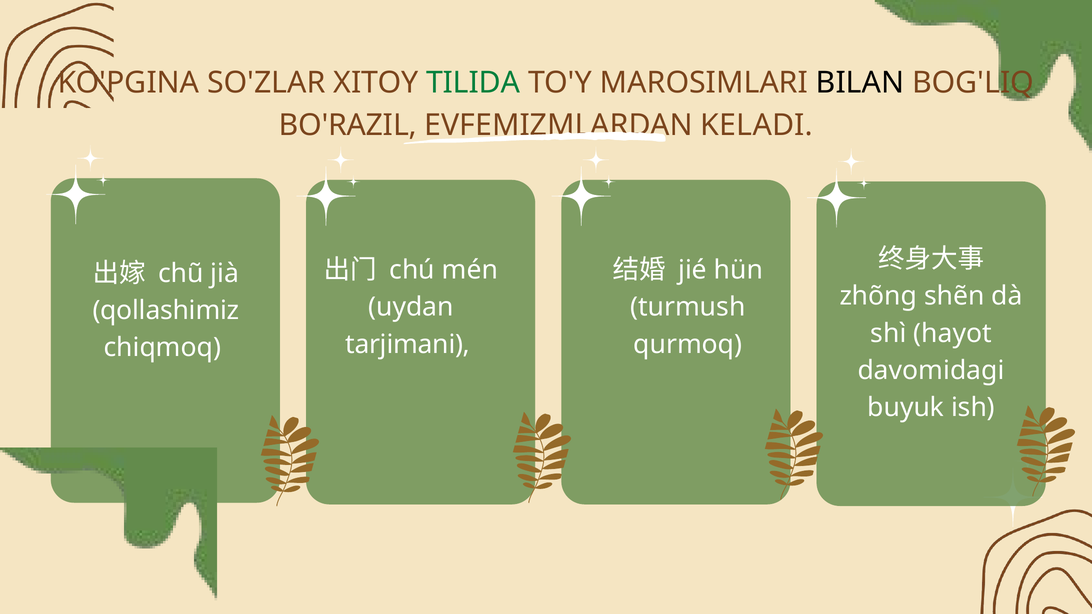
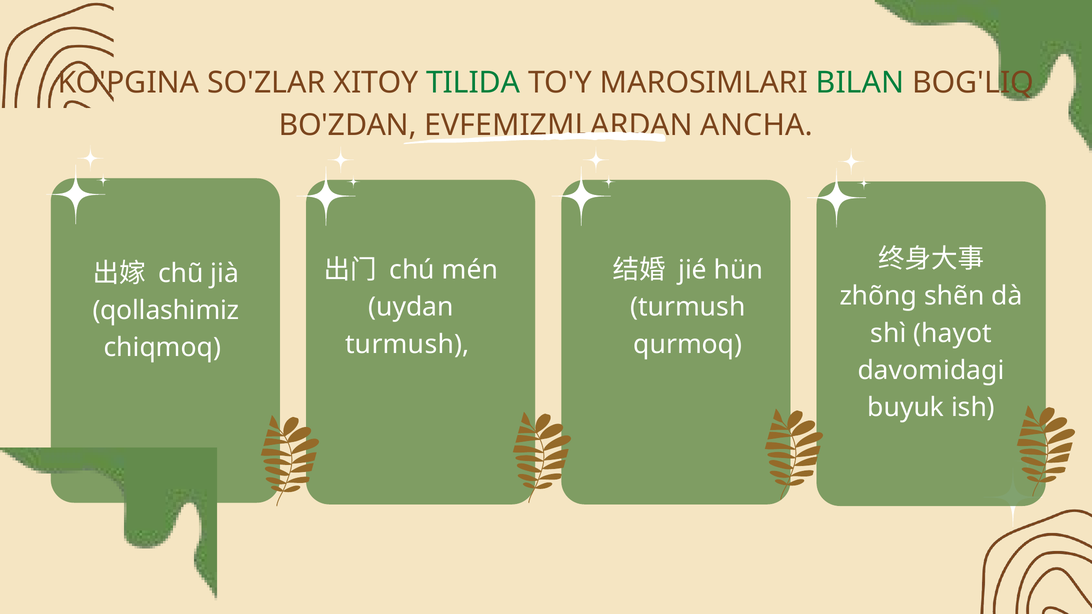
BILAN colour: black -> green
BO'RAZIL: BO'RAZIL -> BO'ZDAN
KELADI: KELADI -> ANCHA
tarjimani at (408, 344): tarjimani -> turmush
